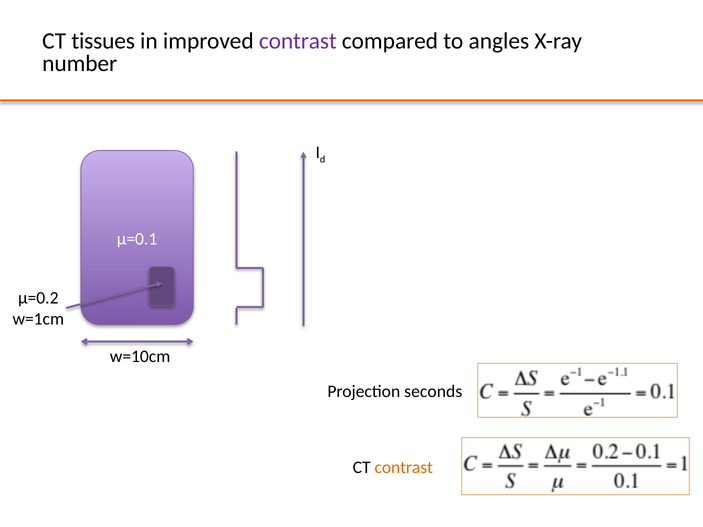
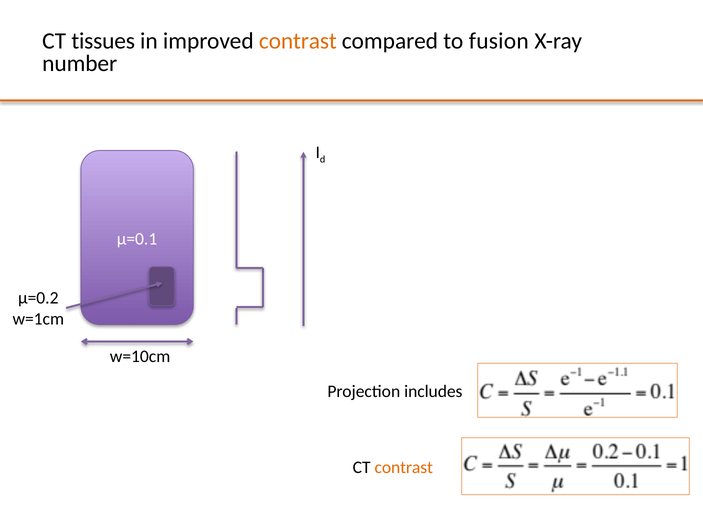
contrast at (298, 41) colour: purple -> orange
angles: angles -> fusion
seconds: seconds -> includes
